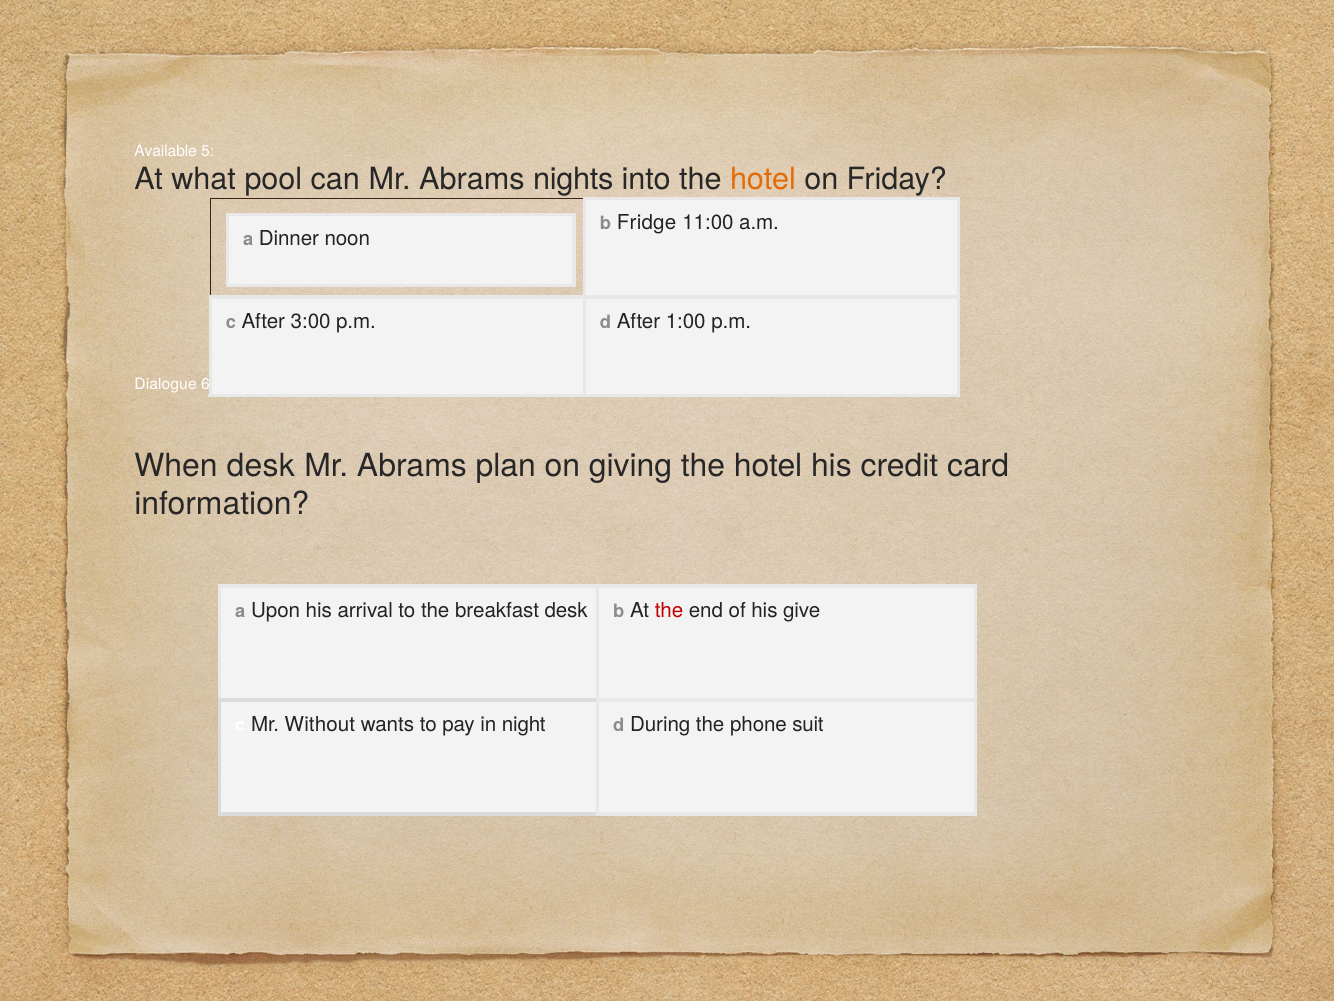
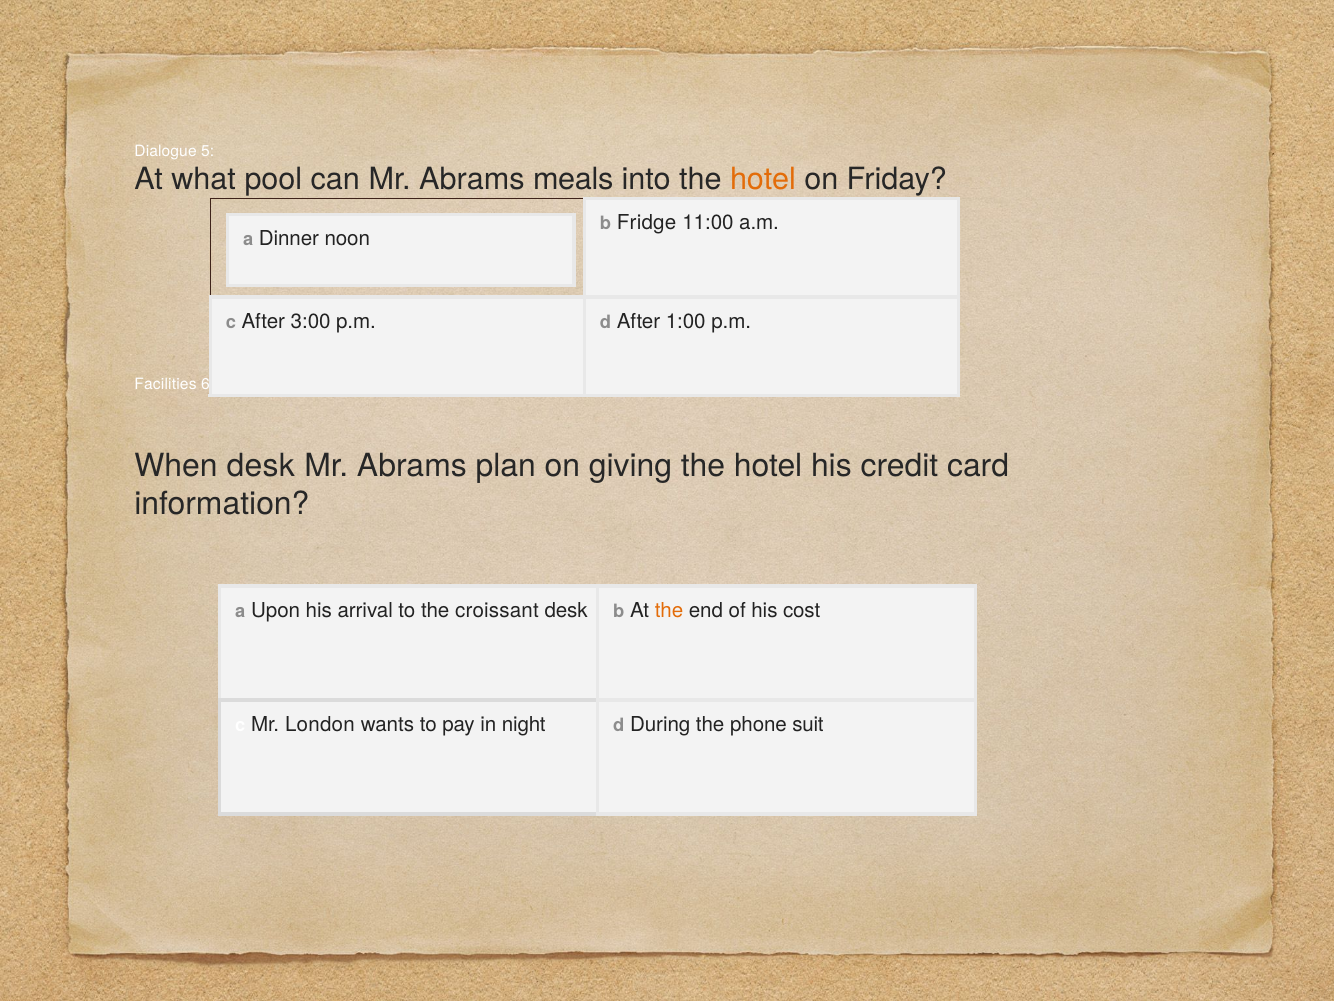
Available: Available -> Dialogue
nights: nights -> meals
Dialogue: Dialogue -> Facilities
breakfast: breakfast -> croissant
the at (669, 610) colour: red -> orange
give: give -> cost
Without: Without -> London
